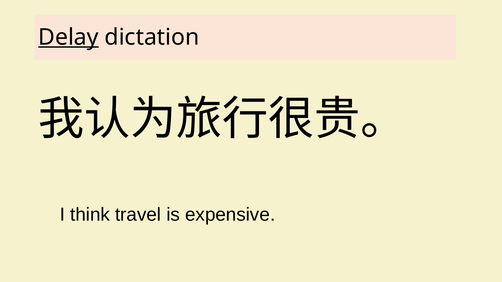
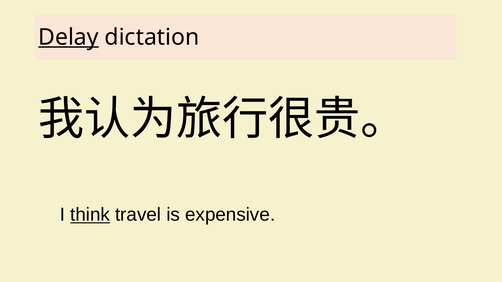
think underline: none -> present
